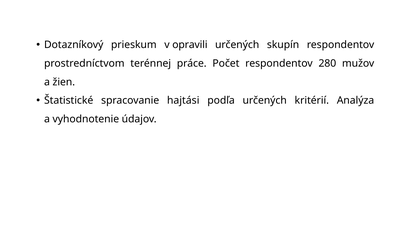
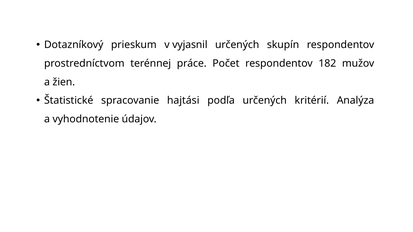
opravili: opravili -> vyjasnil
280: 280 -> 182
